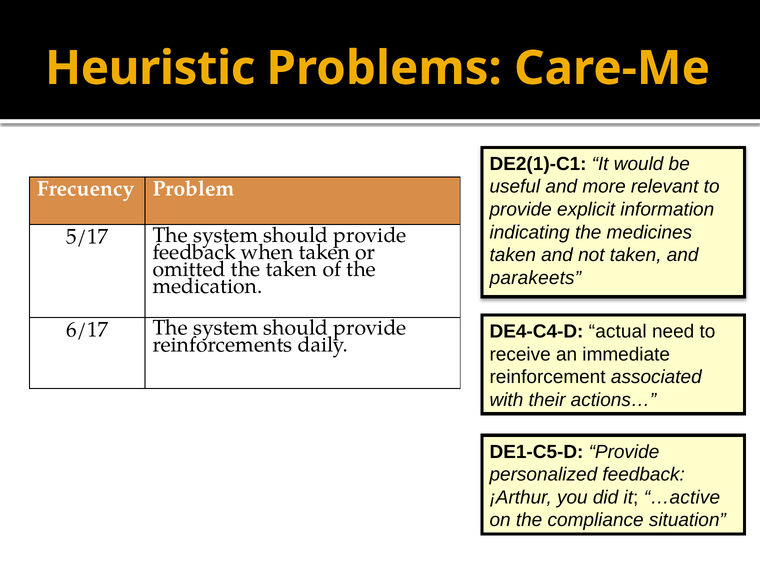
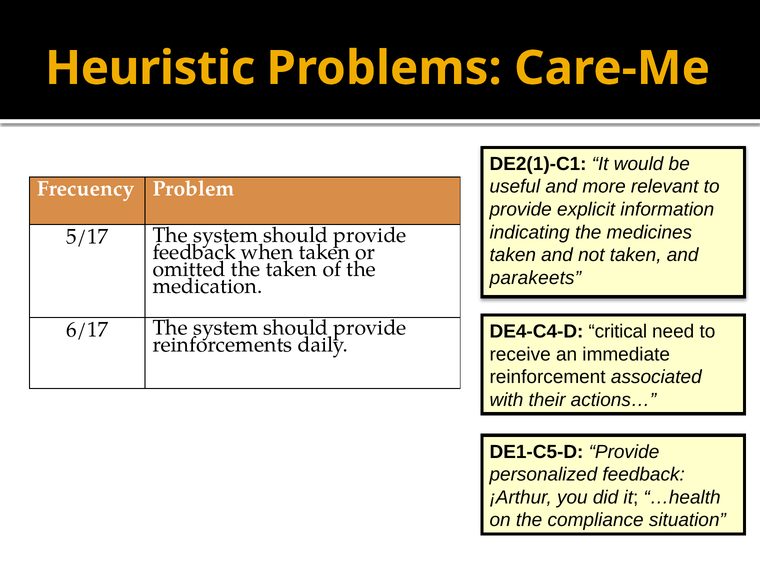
actual: actual -> critical
…active: …active -> …health
